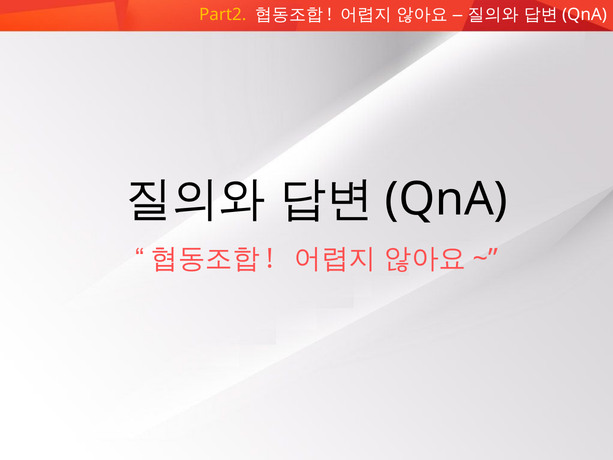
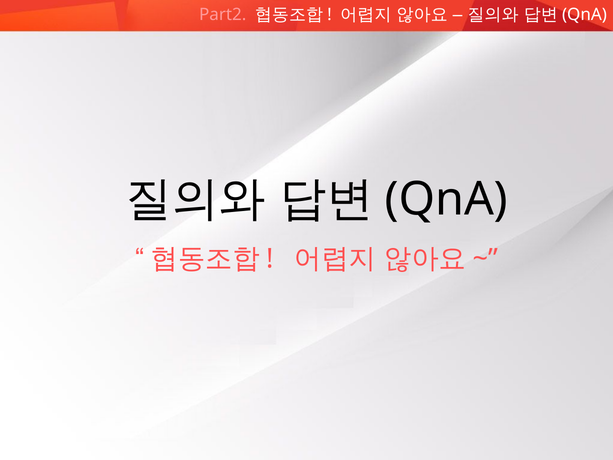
Part2 colour: yellow -> pink
